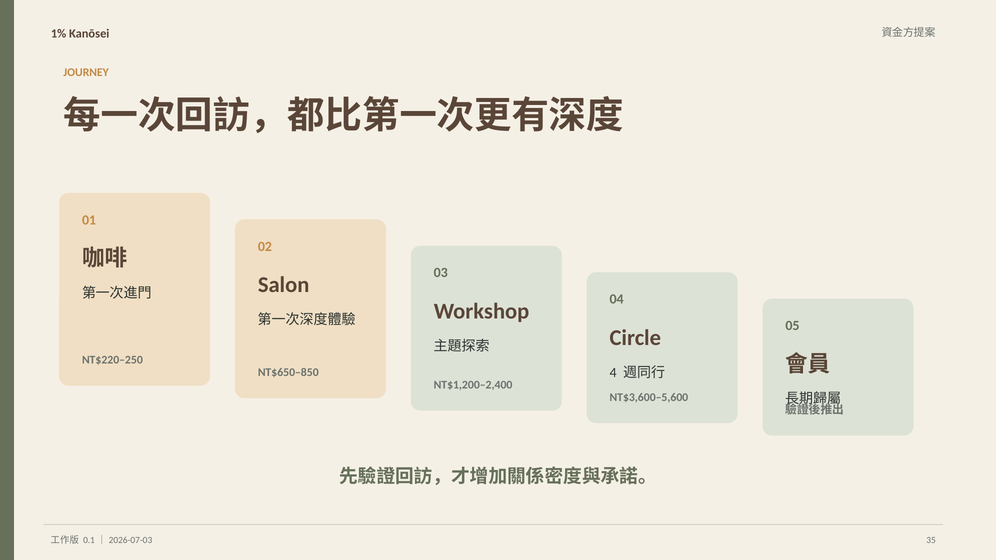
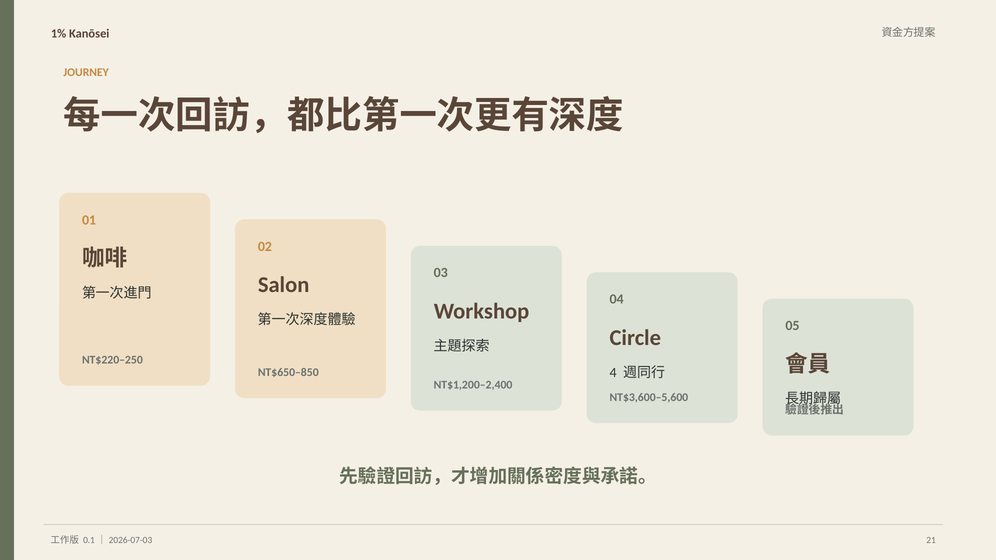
35: 35 -> 21
